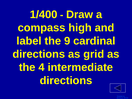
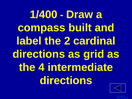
high: high -> built
9: 9 -> 2
